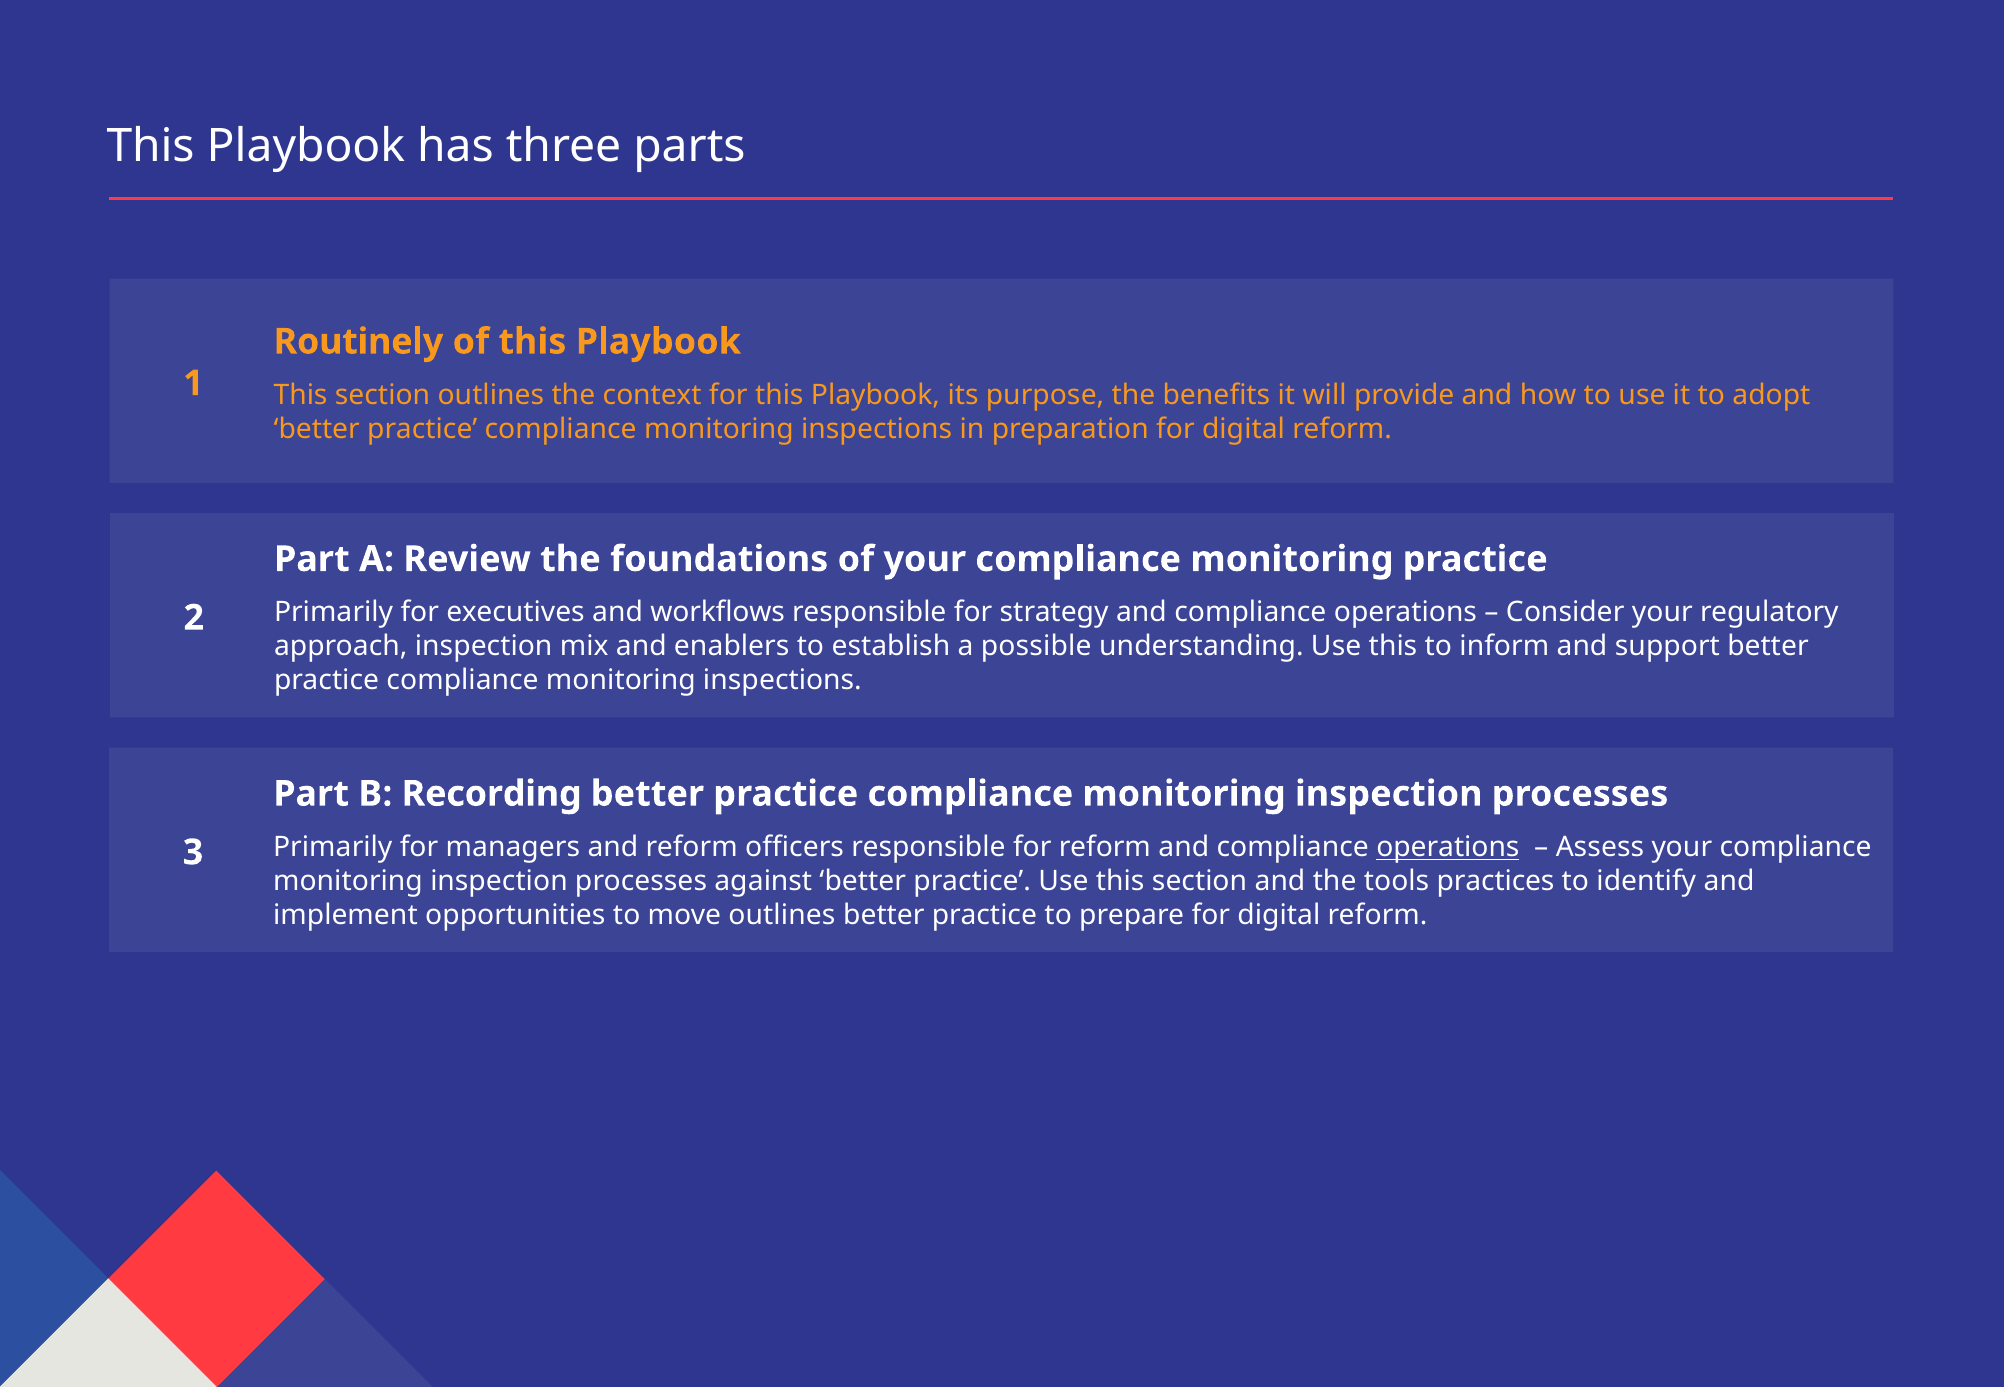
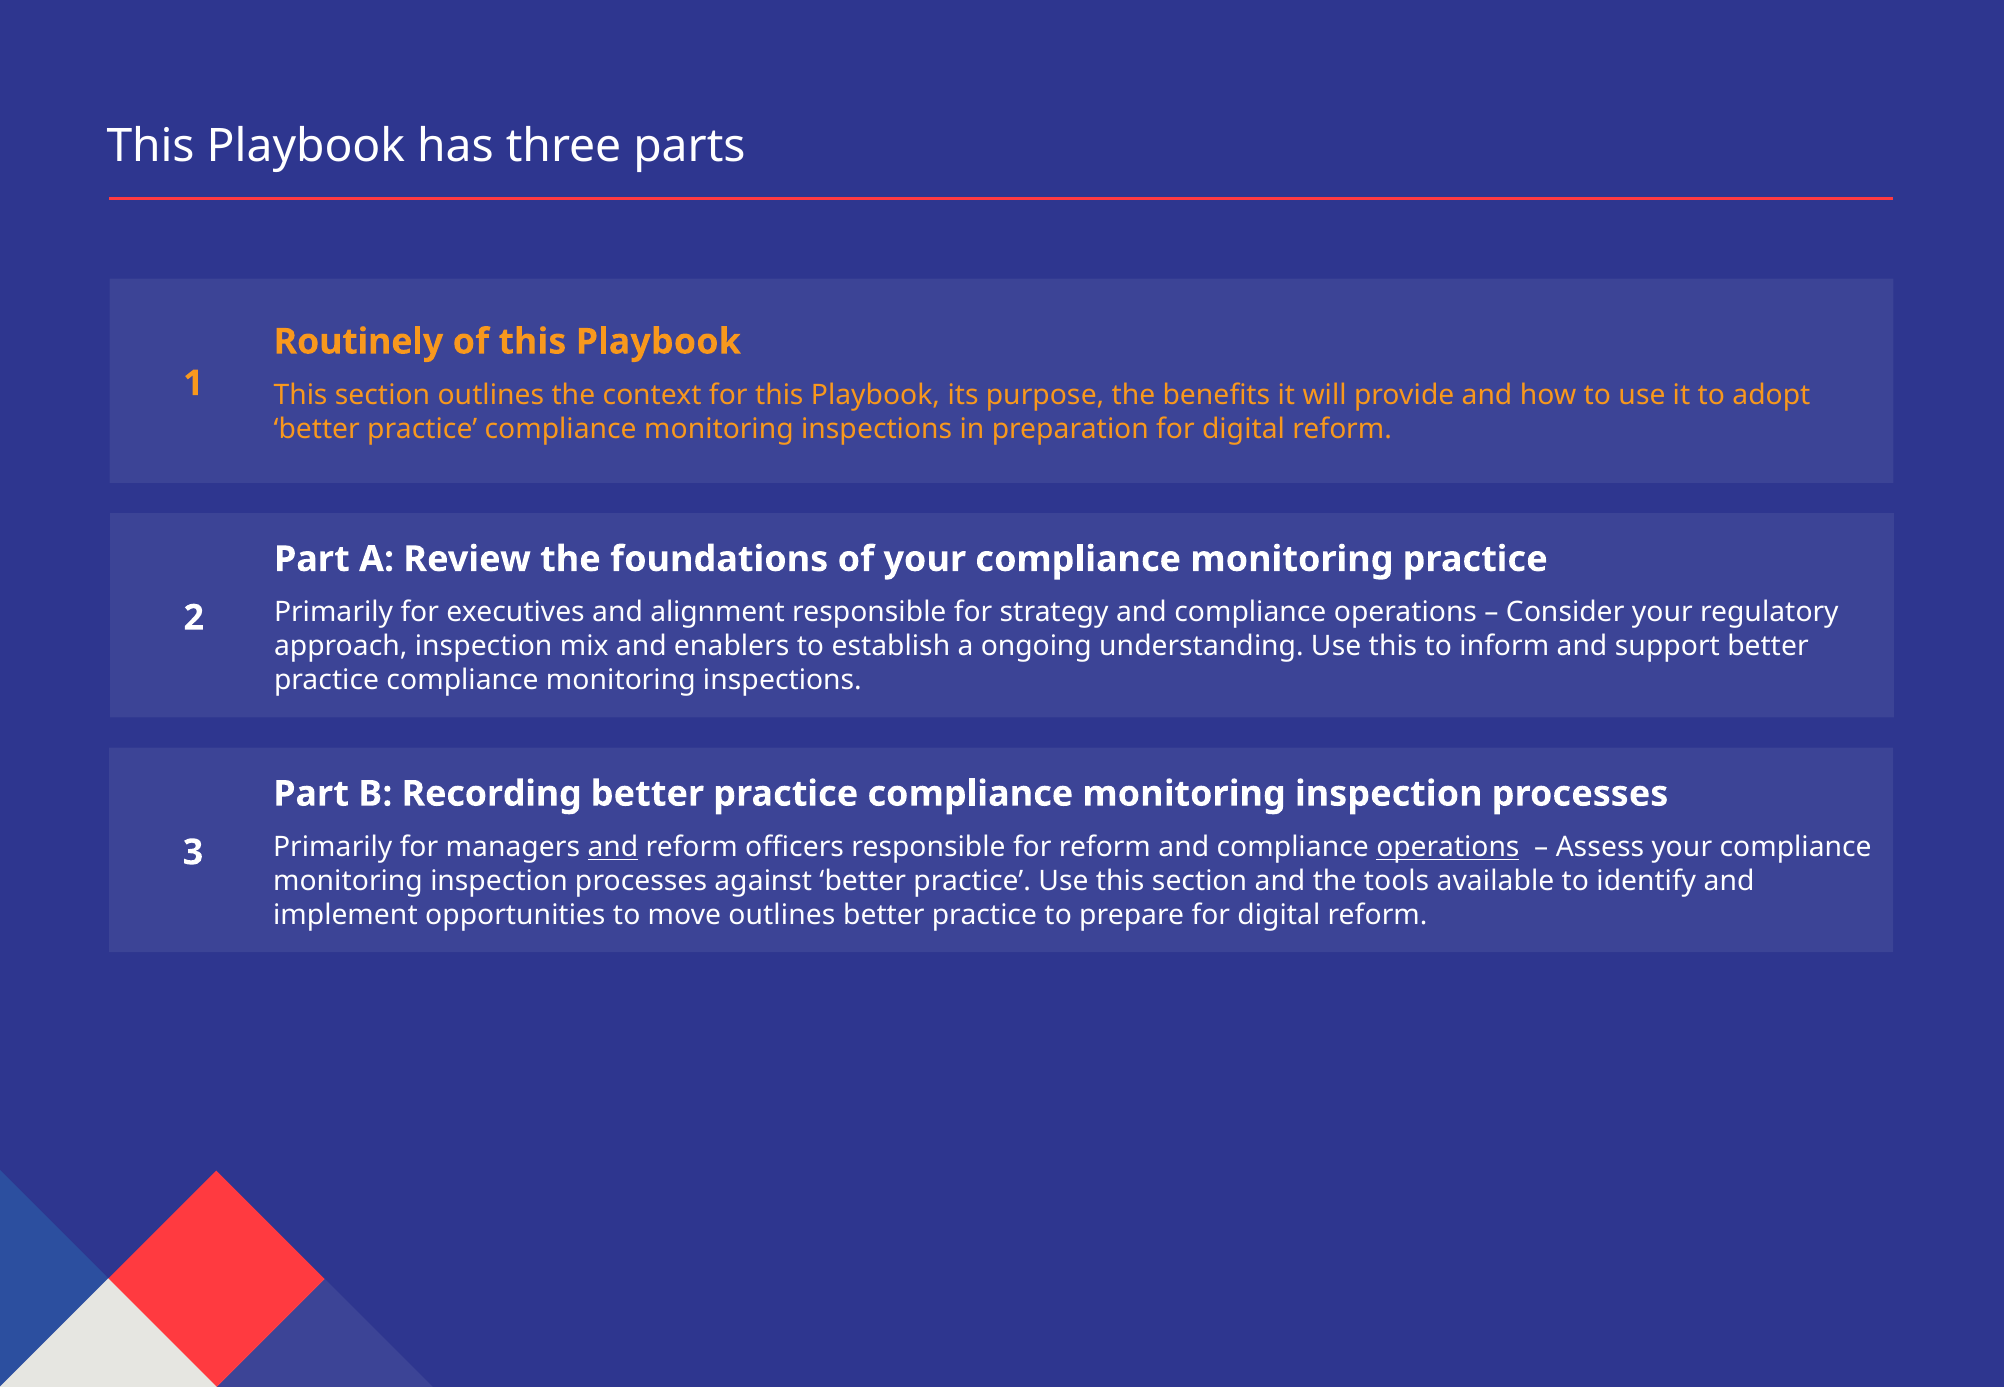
workflows: workflows -> alignment
possible: possible -> ongoing
and at (613, 847) underline: none -> present
practices: practices -> available
